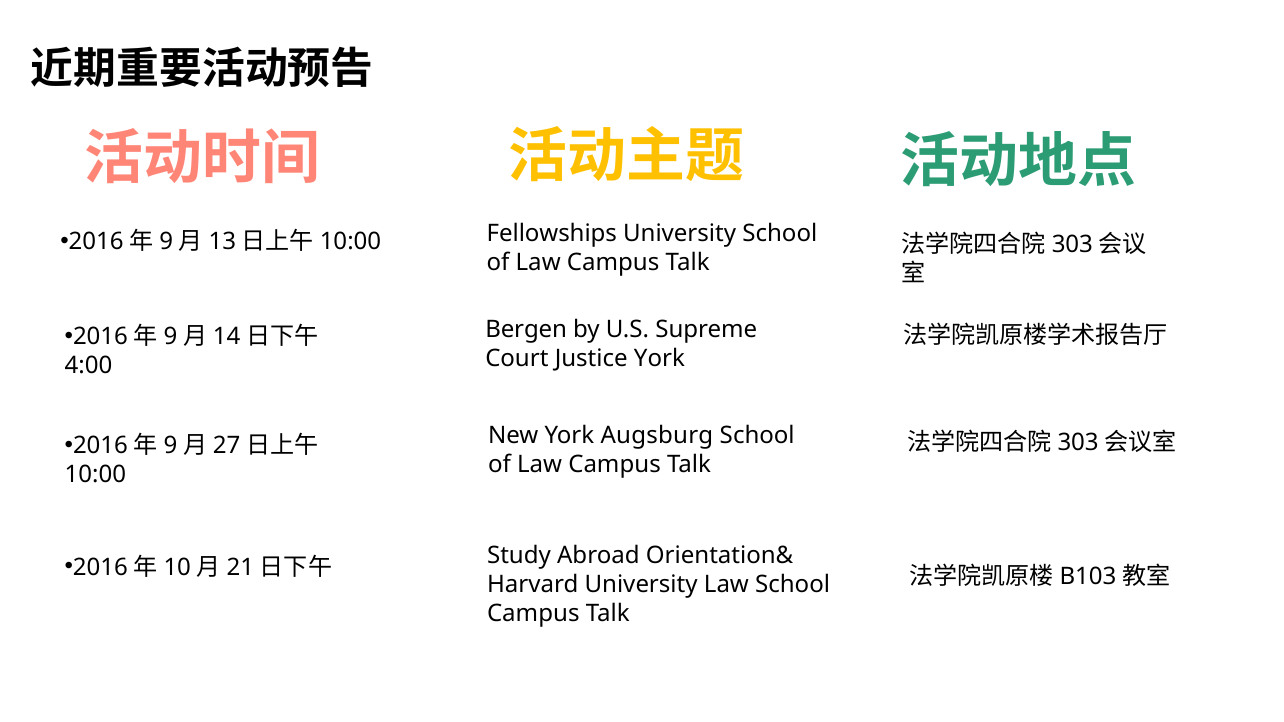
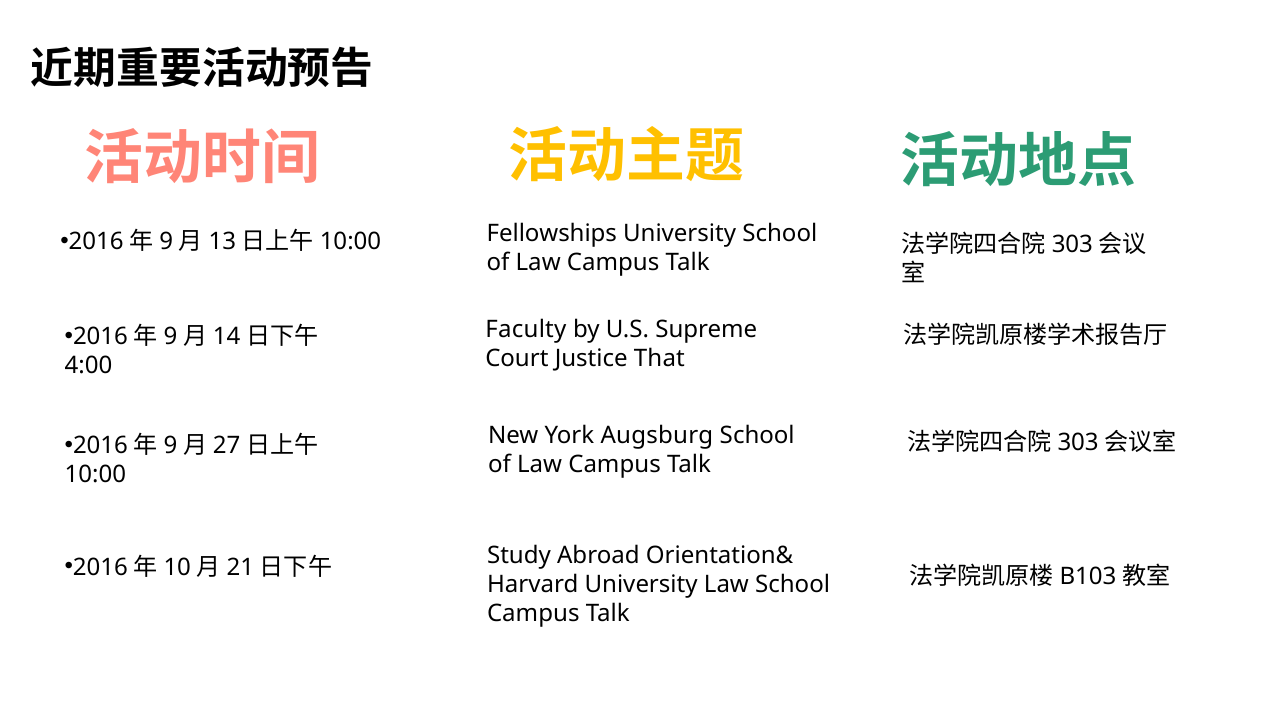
Bergen: Bergen -> Faculty
Justice York: York -> That
